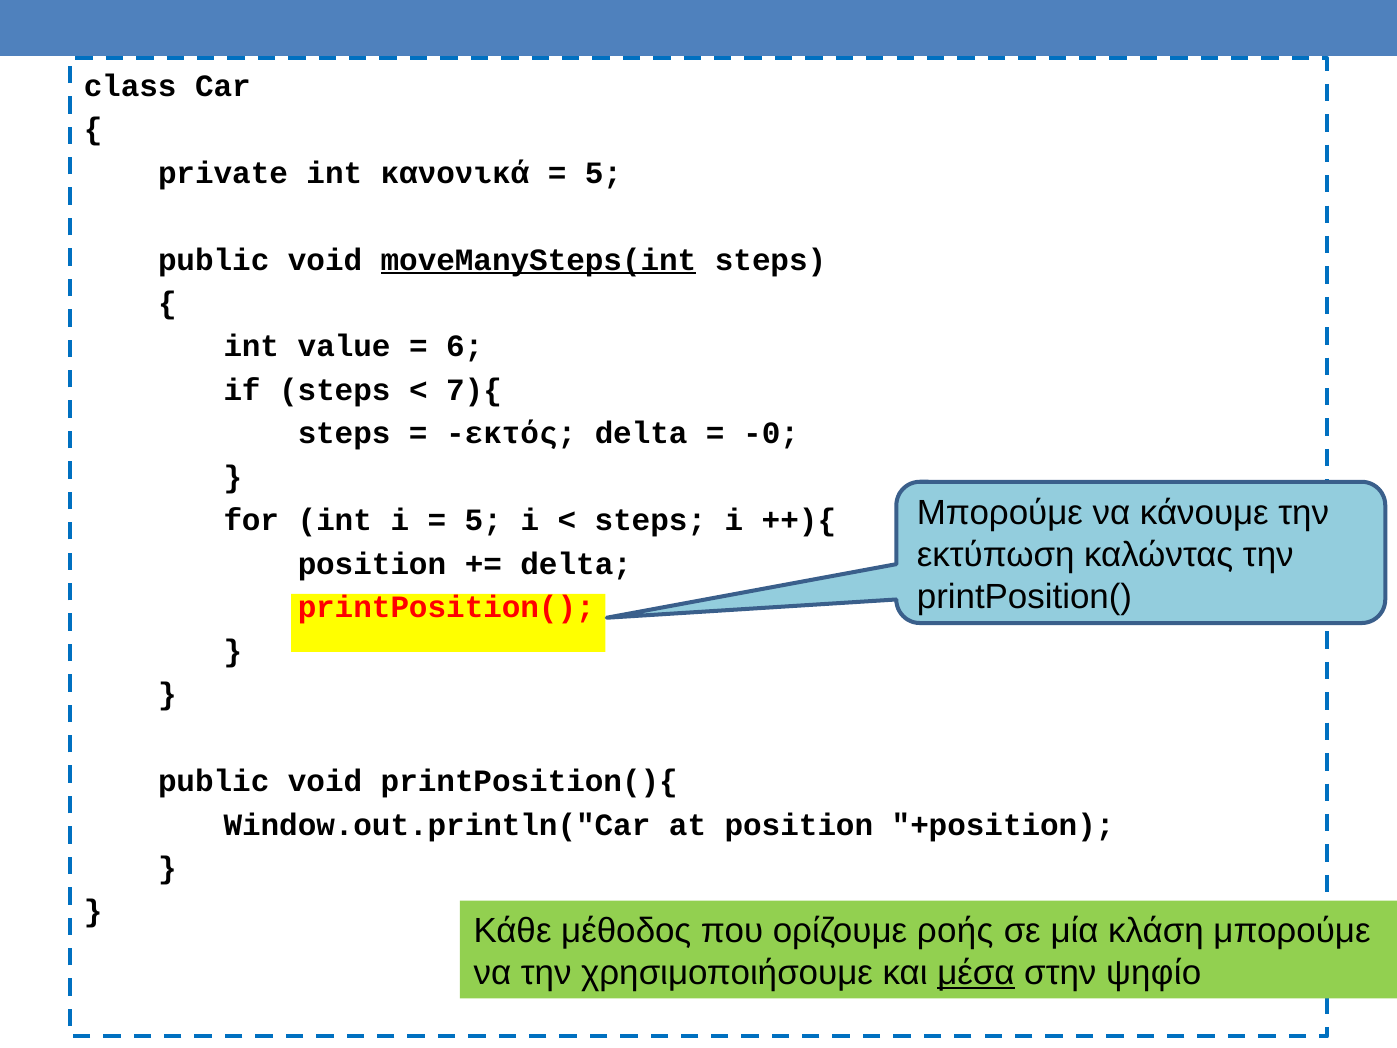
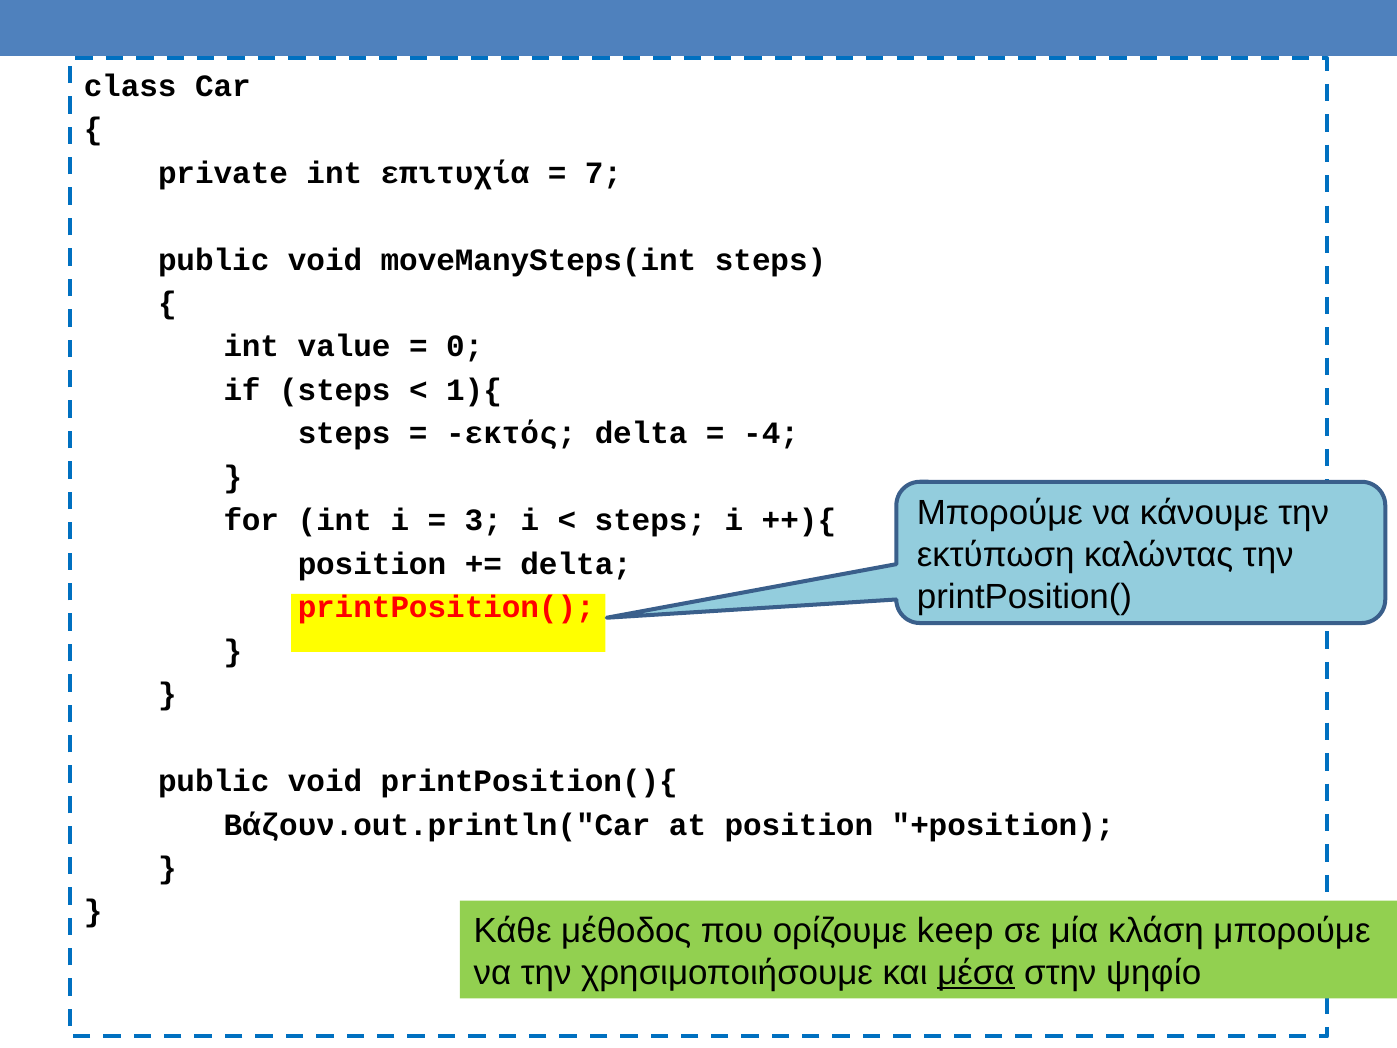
κανονικά: κανονικά -> επιτυχία
5 at (603, 173): 5 -> 7
moveManySteps(int underline: present -> none
6: 6 -> 0
7){: 7){ -> 1){
-0: -0 -> -4
5 at (483, 520): 5 -> 3
Window.out.println("Car: Window.out.println("Car -> Βάζουν.out.println("Car
ροής: ροής -> keep
